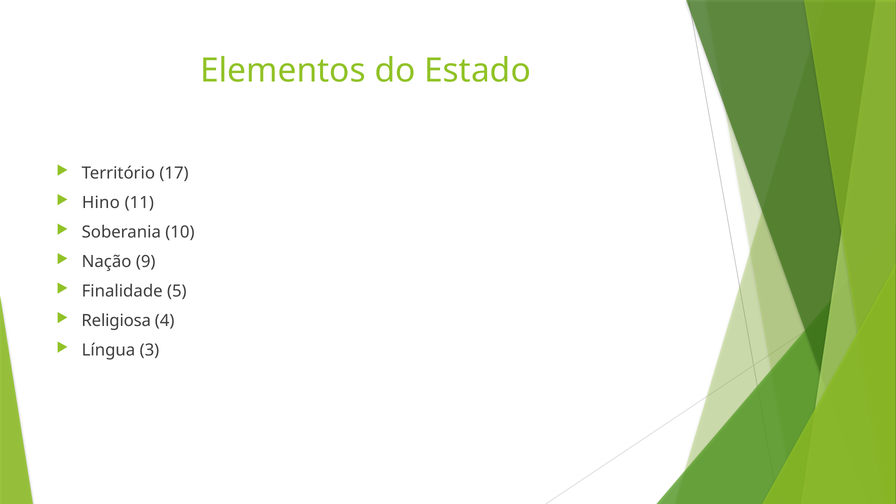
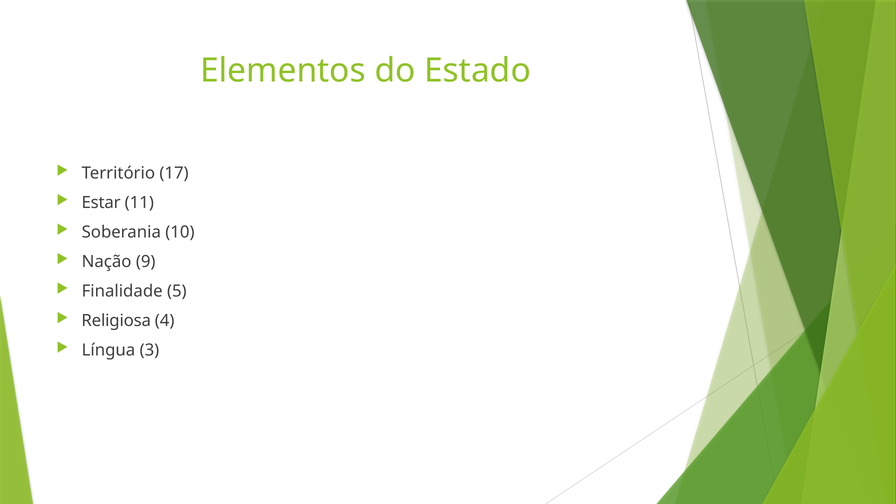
Hino: Hino -> Estar
